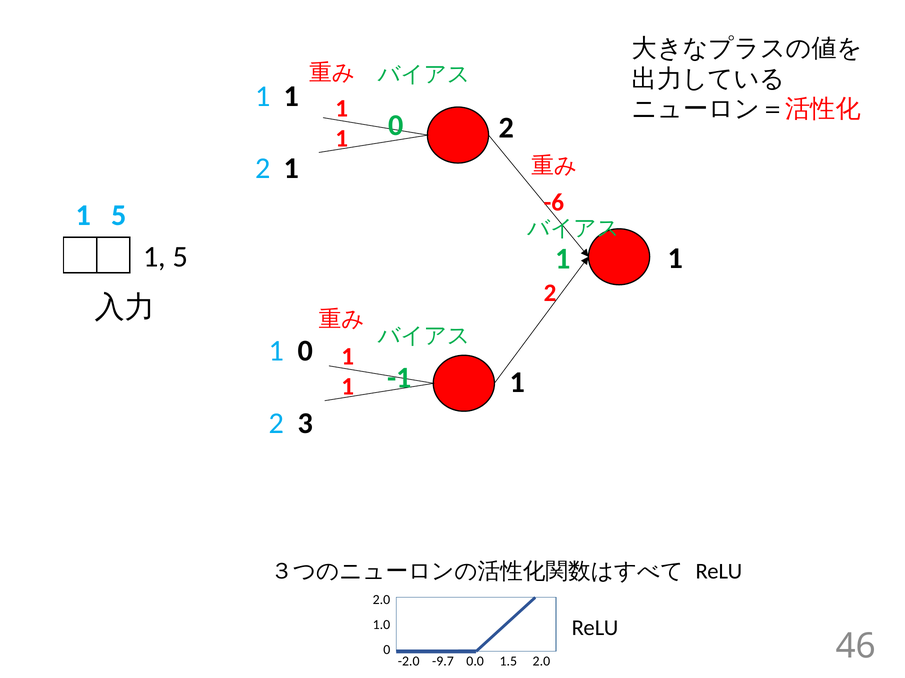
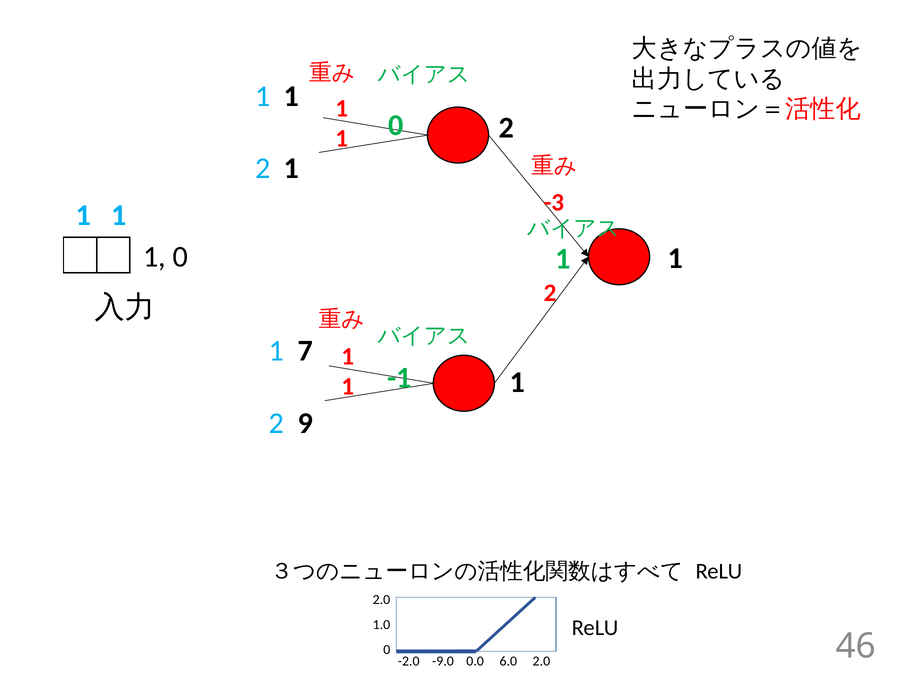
-6: -6 -> -3
5 at (119, 216): 5 -> 1
5 at (180, 257): 5 -> 0
1 0: 0 -> 7
3: 3 -> 9
-9.7: -9.7 -> -9.0
1.5: 1.5 -> 6.0
